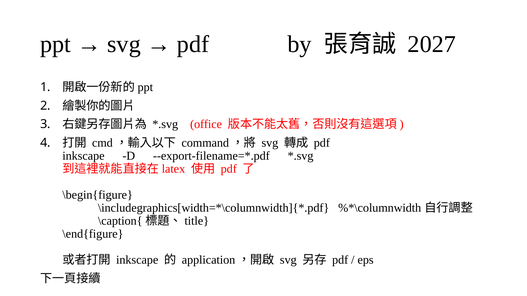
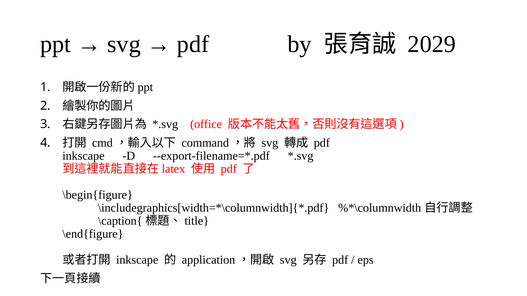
2027: 2027 -> 2029
